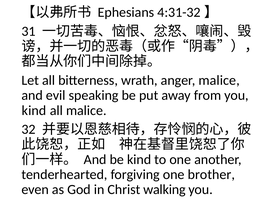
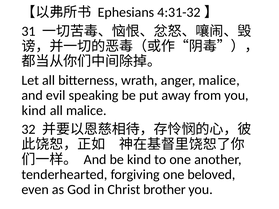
brother: brother -> beloved
walking: walking -> brother
